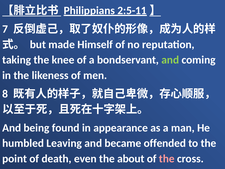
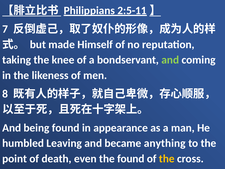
offended: offended -> anything
the about: about -> found
the at (167, 158) colour: pink -> yellow
